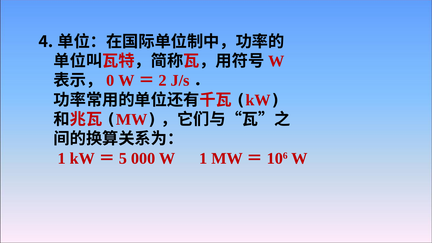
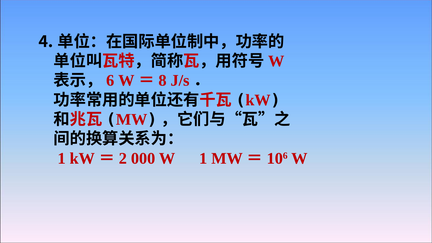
0: 0 -> 6
2: 2 -> 8
5: 5 -> 2
